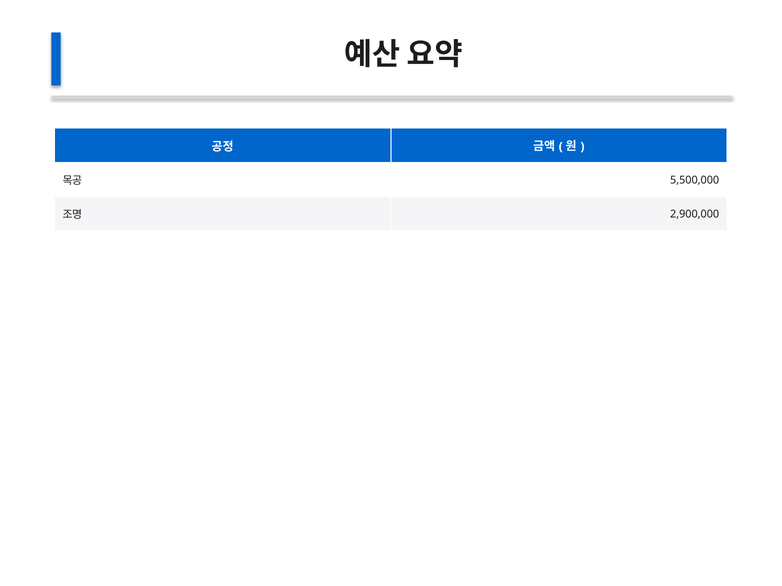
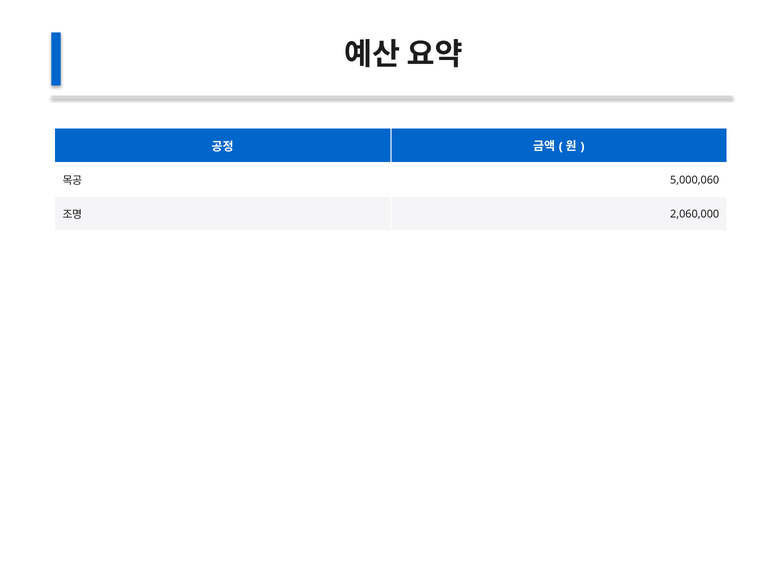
5,500,000: 5,500,000 -> 5,000,060
2,900,000: 2,900,000 -> 2,060,000
